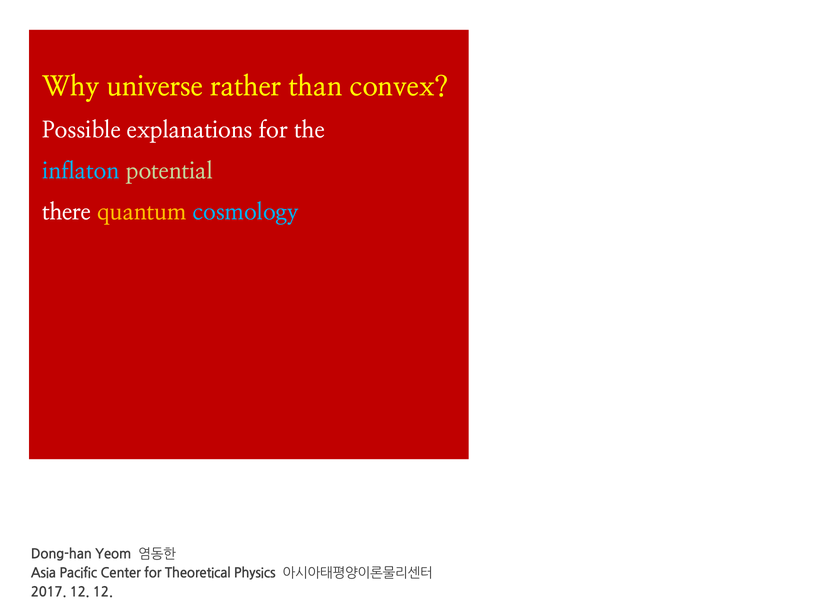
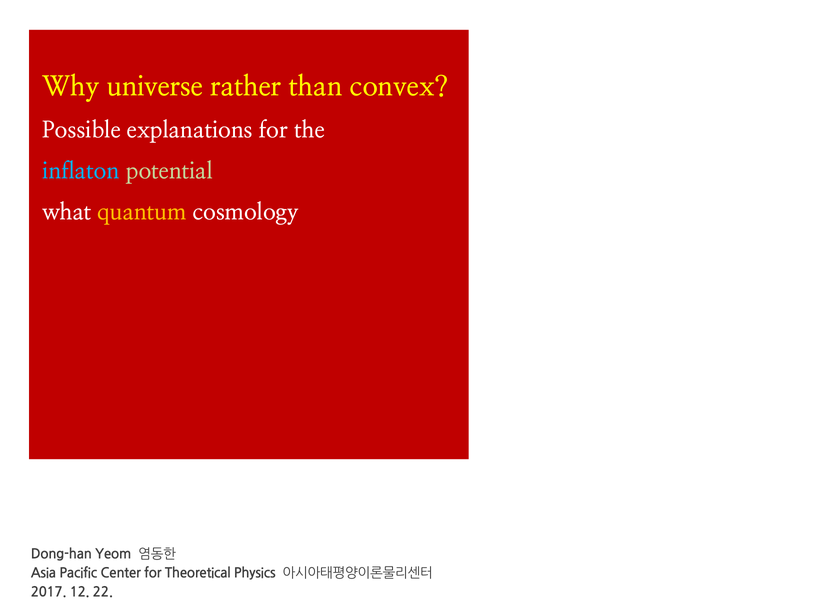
there: there -> what
cosmology colour: light blue -> white
12 12: 12 -> 22
